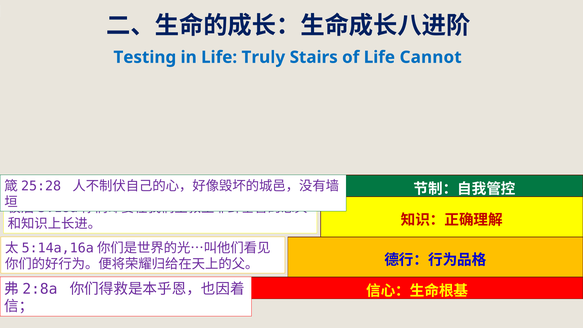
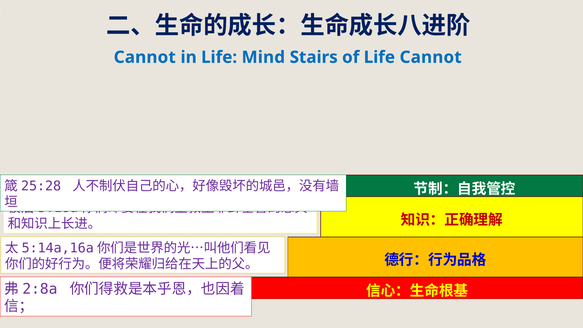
Testing at (145, 57): Testing -> Cannot
Truly: Truly -> Mind
